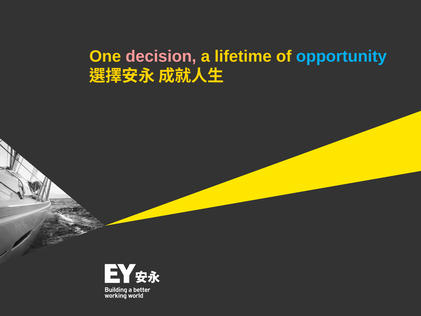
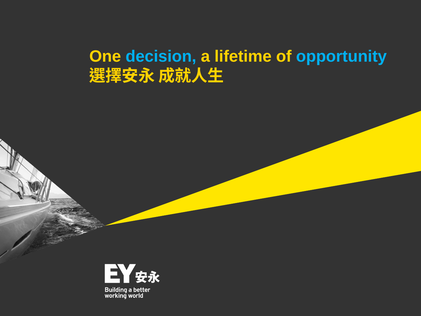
decision colour: pink -> light blue
